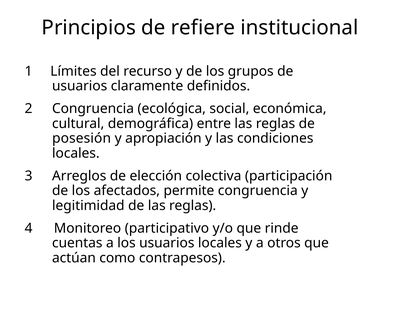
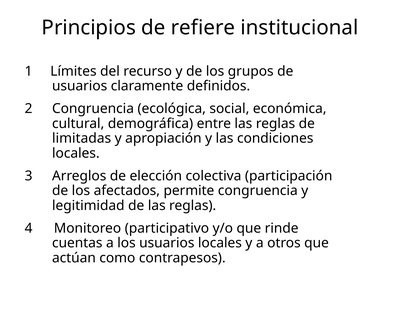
posesión: posesión -> limitadas
